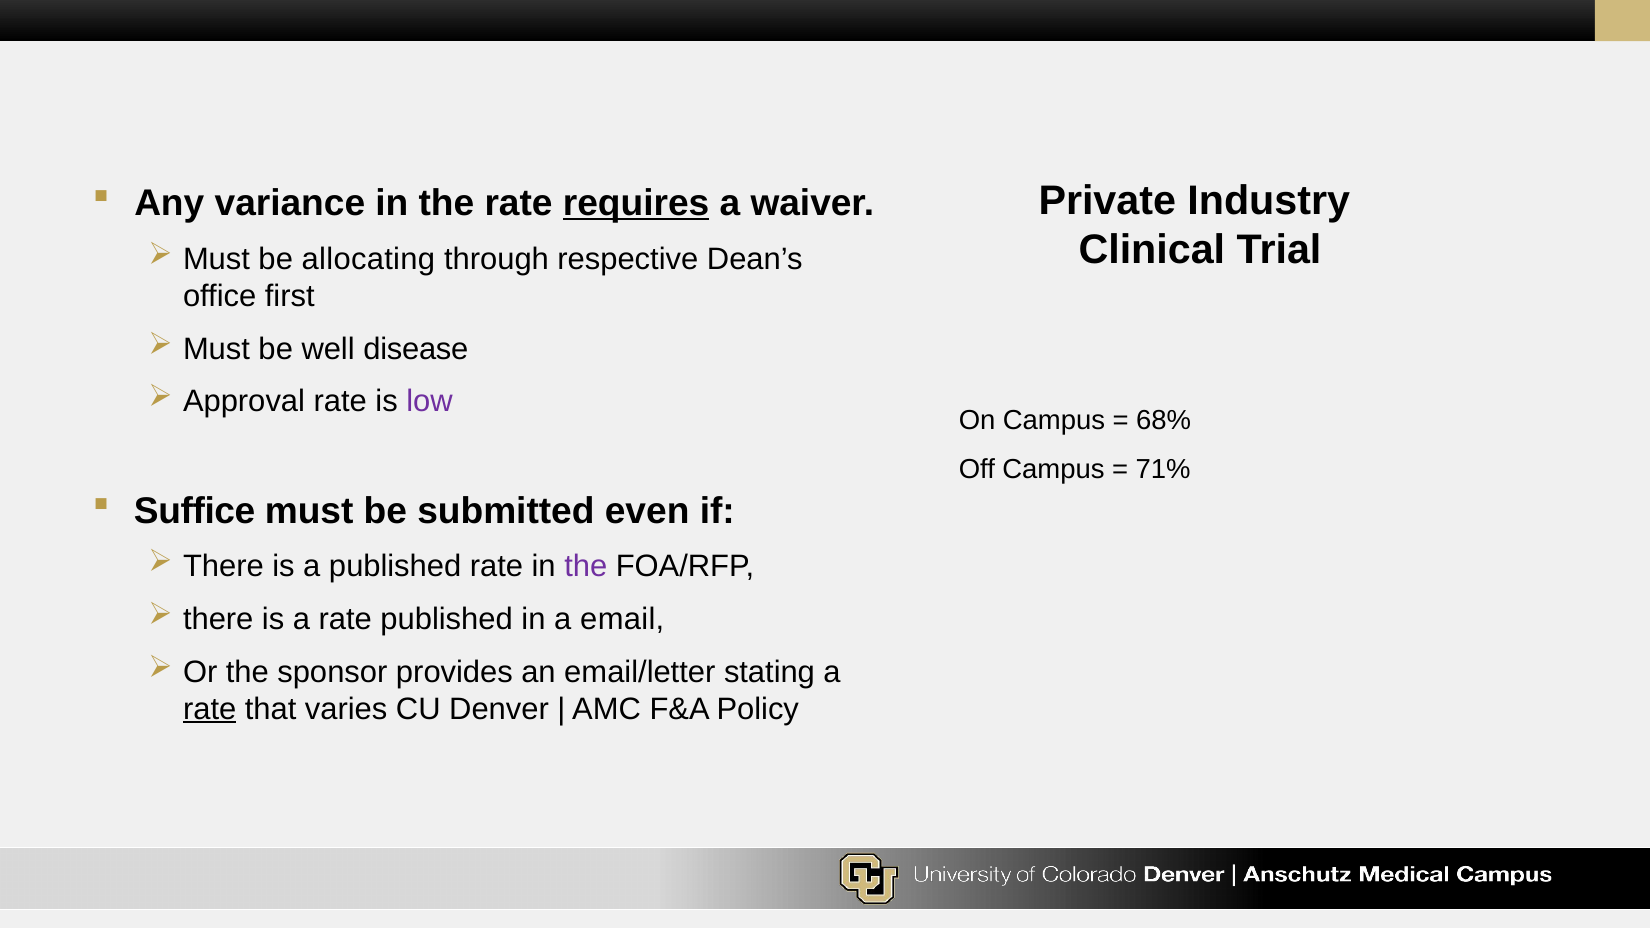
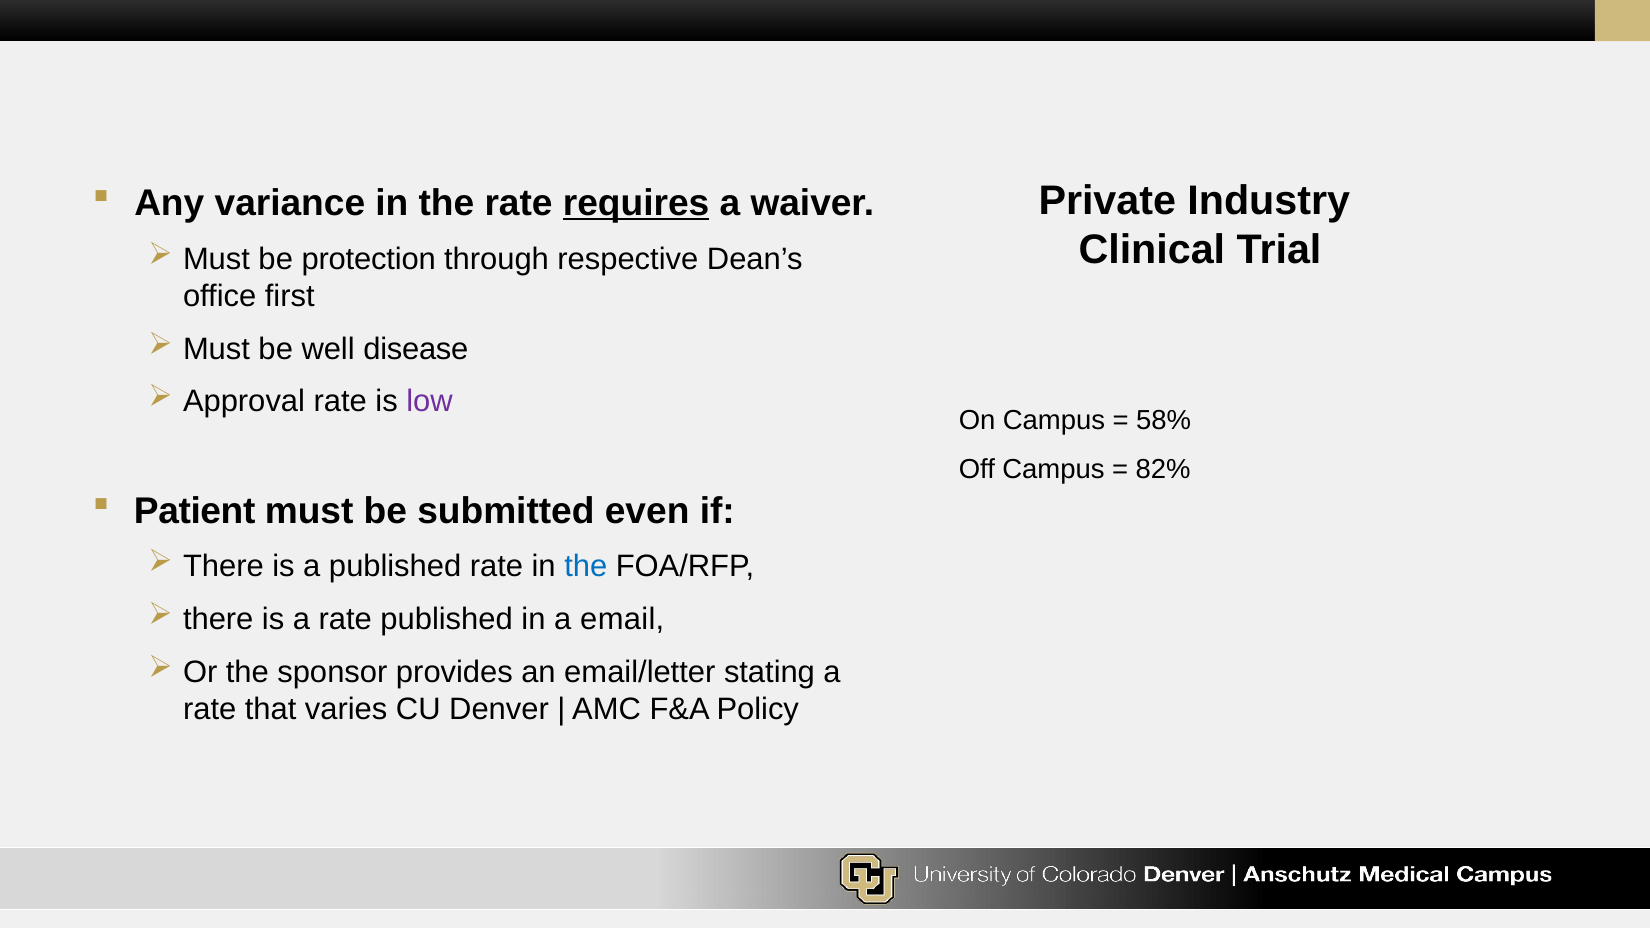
allocating: allocating -> protection
68%: 68% -> 58%
71%: 71% -> 82%
Suffice: Suffice -> Patient
the at (586, 567) colour: purple -> blue
rate at (210, 709) underline: present -> none
